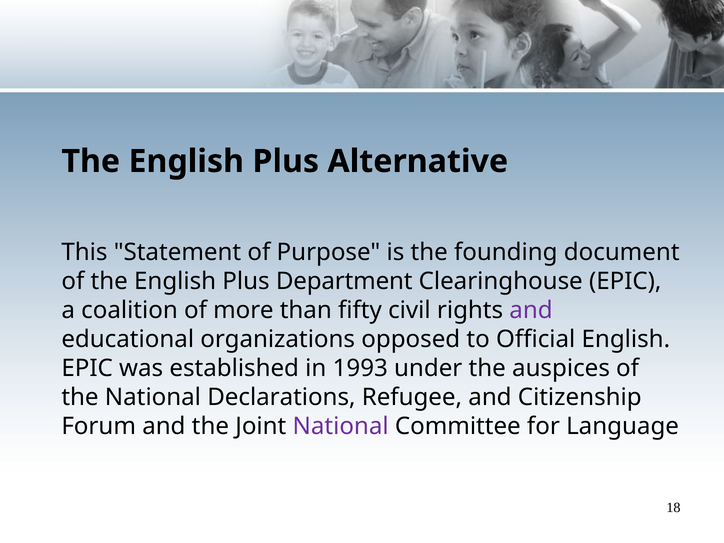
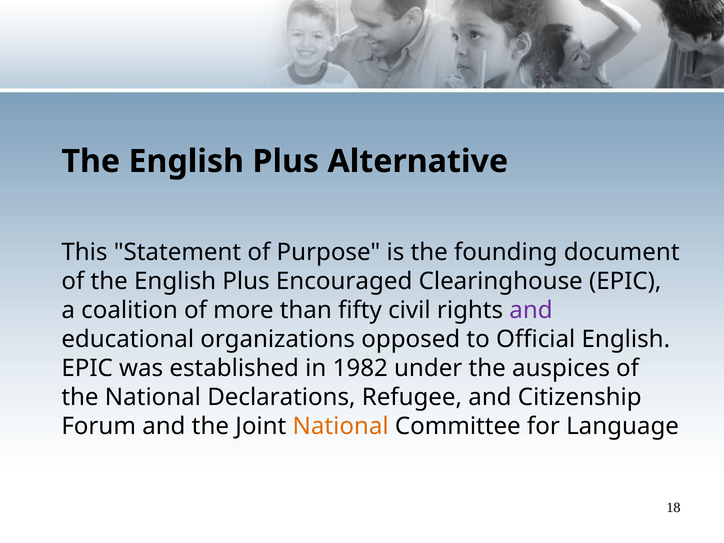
Department: Department -> Encouraged
1993: 1993 -> 1982
National at (341, 426) colour: purple -> orange
